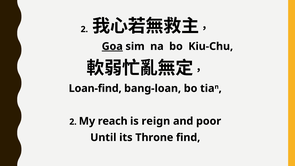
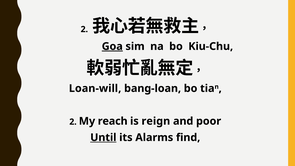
Loan-find: Loan-find -> Loan-will
Until underline: none -> present
Throne: Throne -> Alarms
